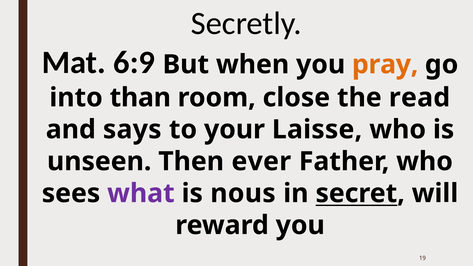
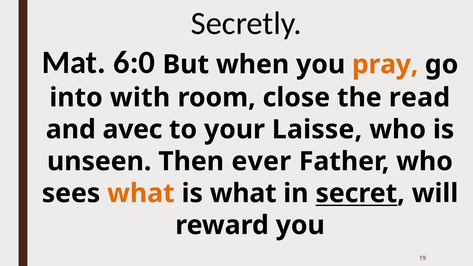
6:9: 6:9 -> 6:0
than: than -> with
says: says -> avec
what at (141, 193) colour: purple -> orange
is nous: nous -> what
